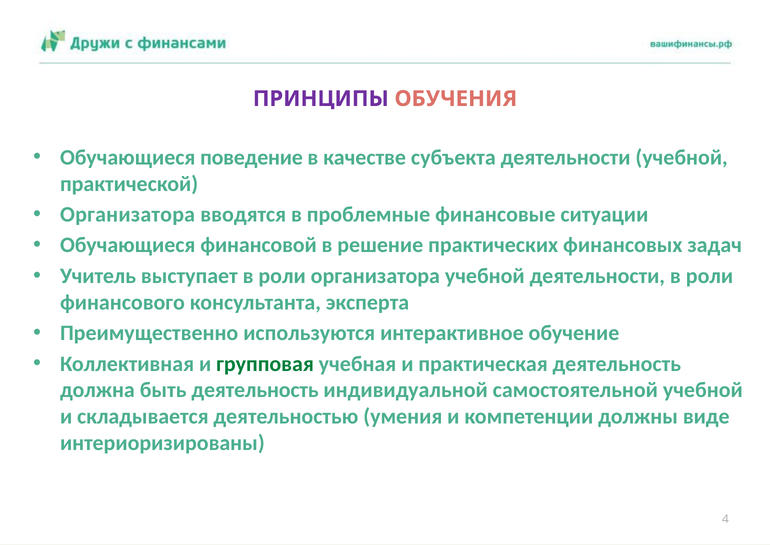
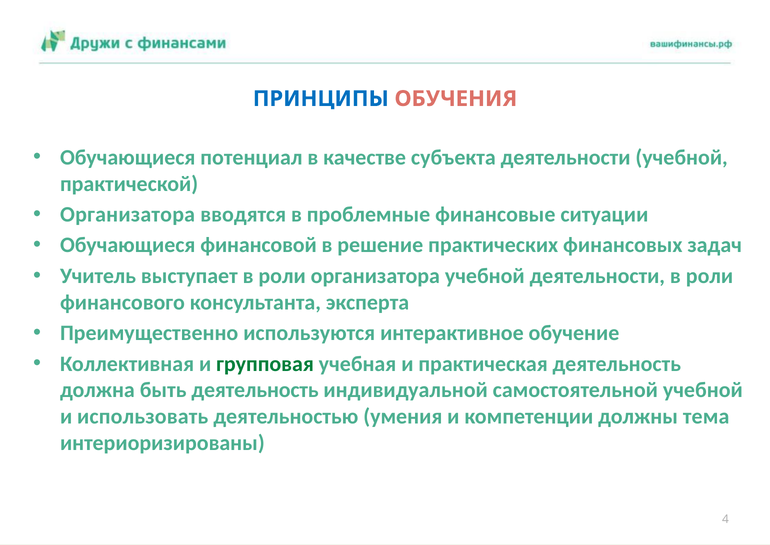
ПРИНЦИПЫ colour: purple -> blue
поведение: поведение -> потенциал
складывается: складывается -> использовать
виде: виде -> тема
